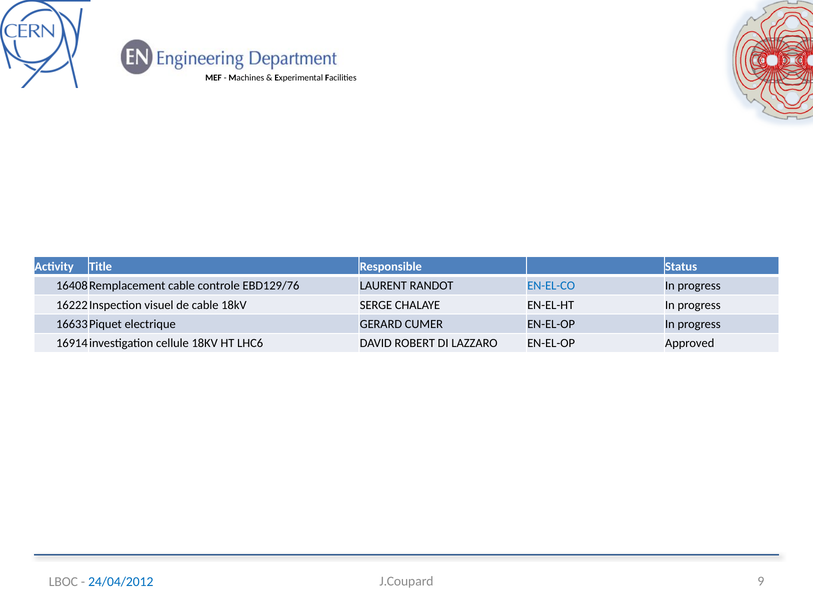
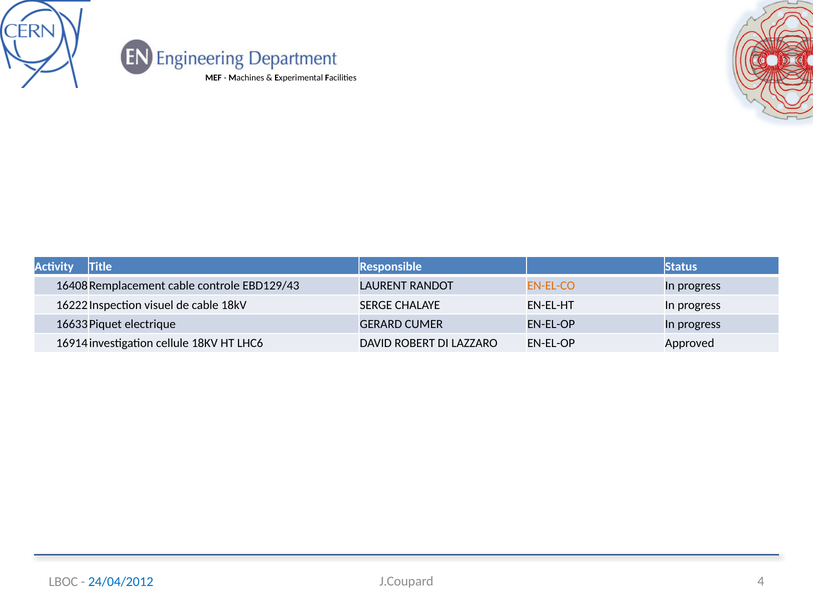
EBD129/76: EBD129/76 -> EBD129/43
EN-EL-CO colour: blue -> orange
9: 9 -> 4
